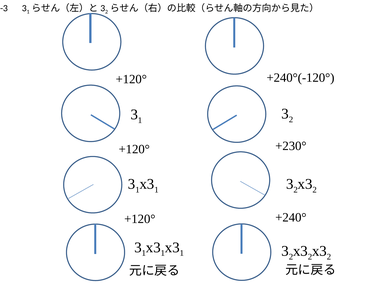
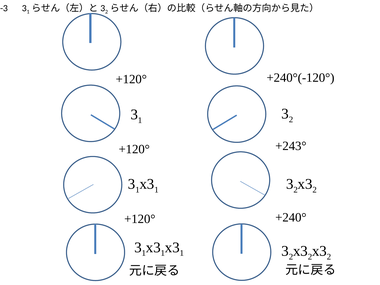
+230°: +230° -> +243°
